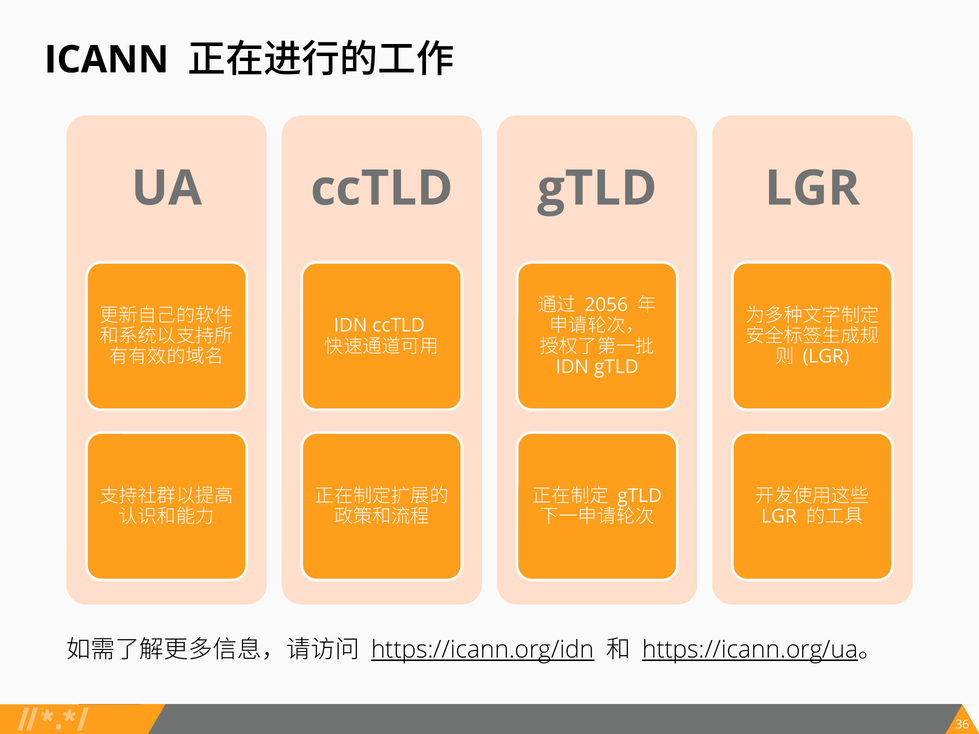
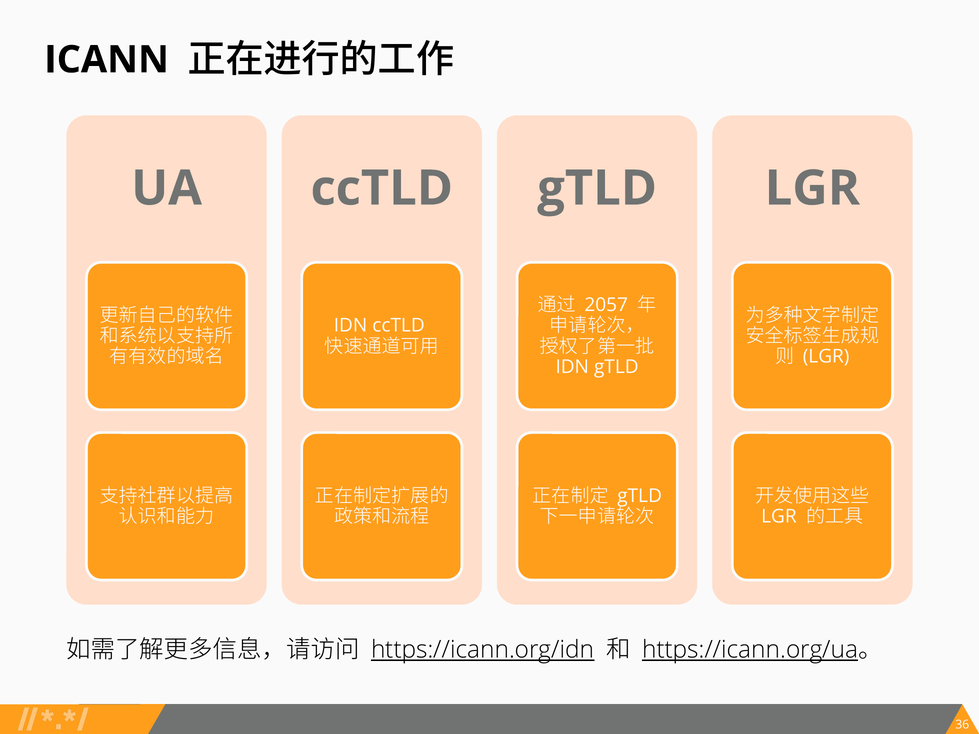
2056: 2056 -> 2057
